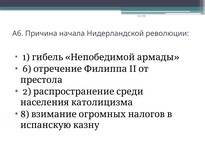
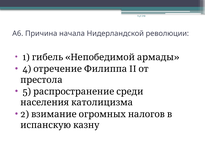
6 at (27, 69): 6 -> 4
2: 2 -> 5
8: 8 -> 2
